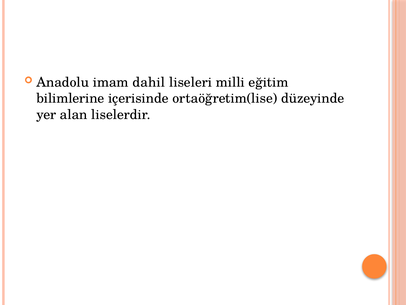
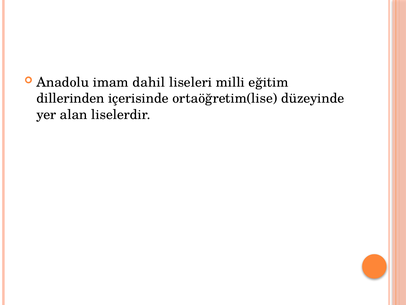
bilimlerine: bilimlerine -> dillerinden
